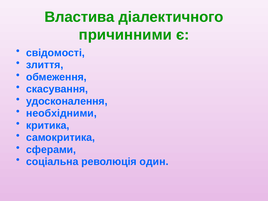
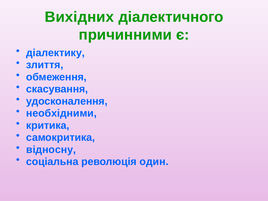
Властива: Властива -> Вихідних
свідомості: свідомості -> діалектику
сферами: сферами -> відносну
